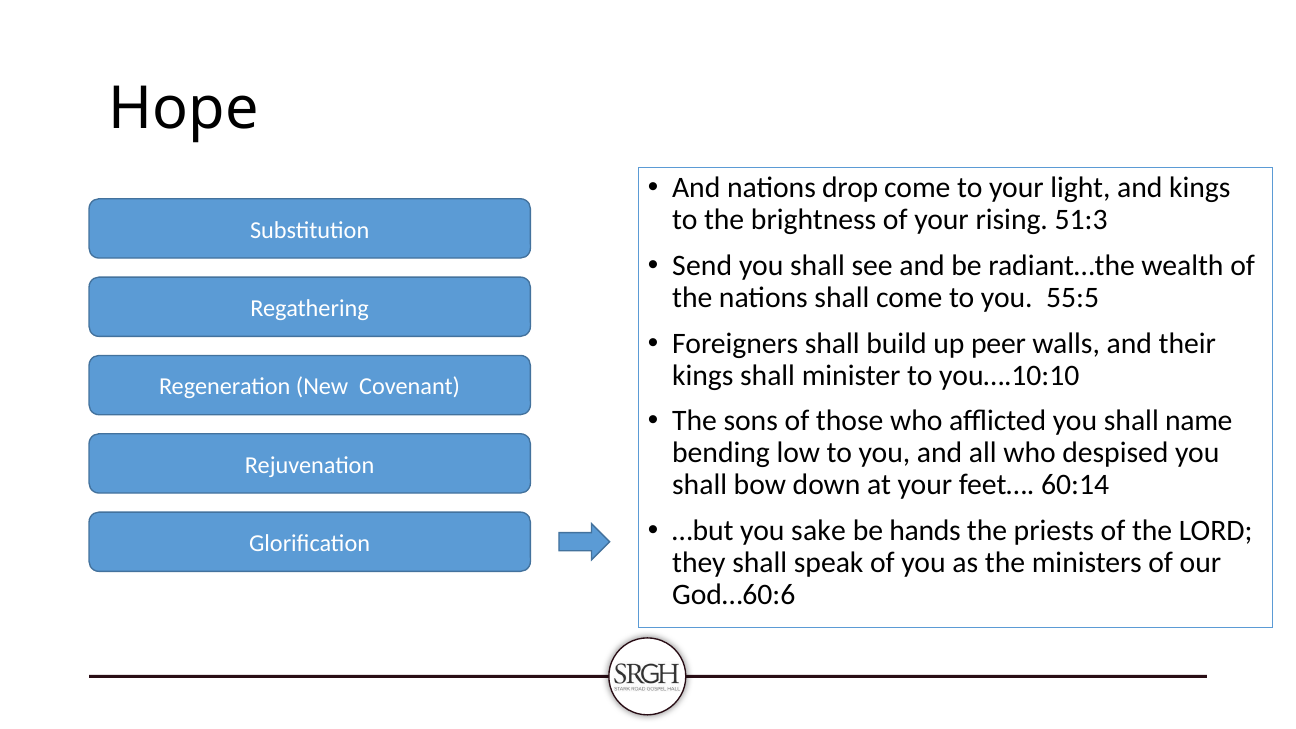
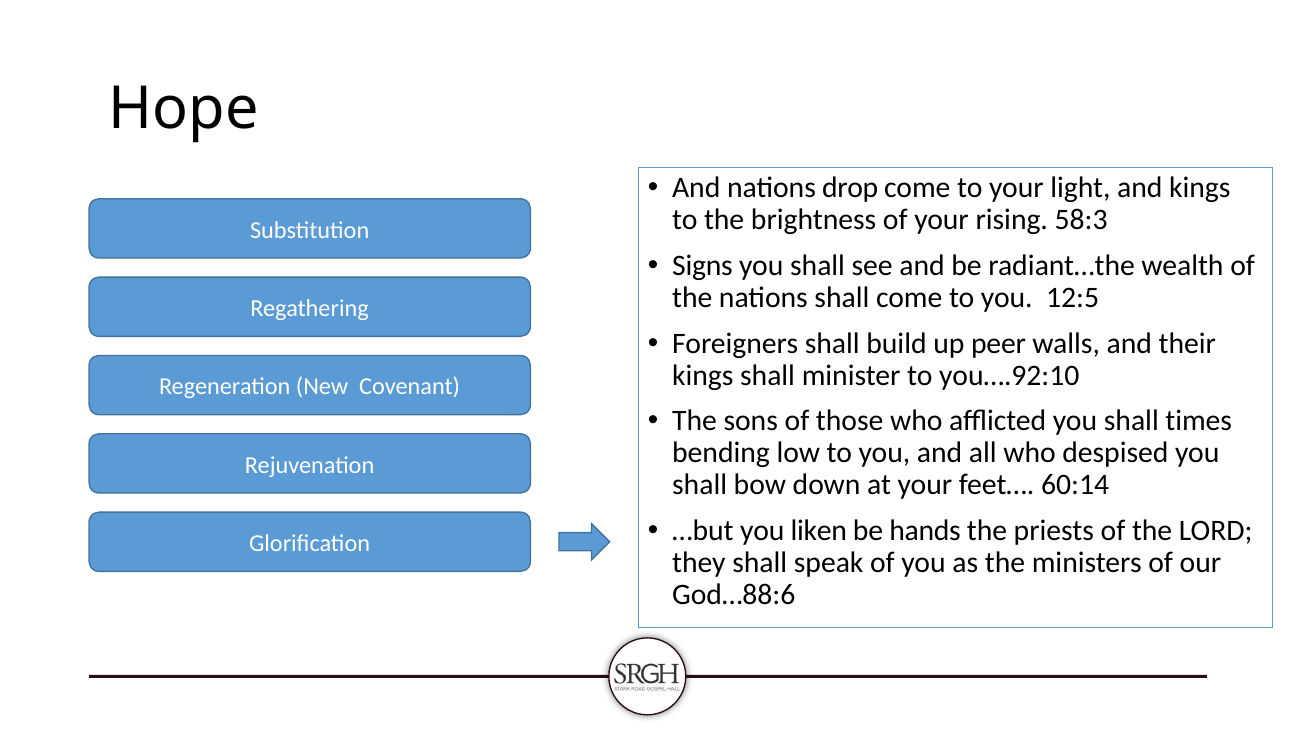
51:3: 51:3 -> 58:3
Send: Send -> Signs
55:5: 55:5 -> 12:5
you….10:10: you….10:10 -> you….92:10
name: name -> times
sake: sake -> liken
God…60:6: God…60:6 -> God…88:6
